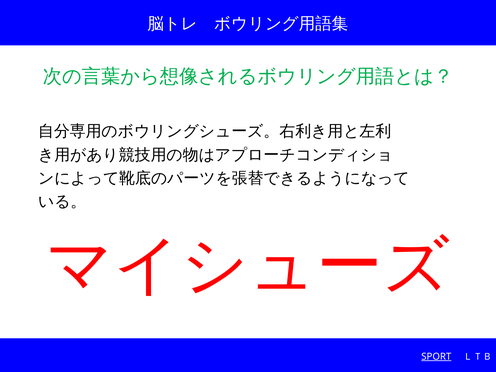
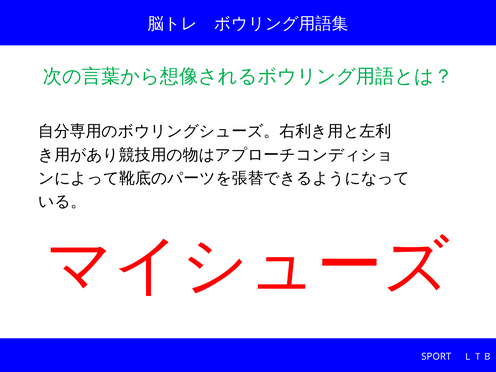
SPORT underline: present -> none
